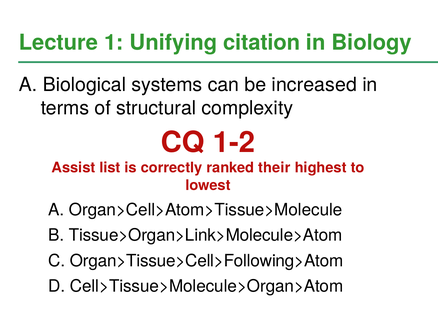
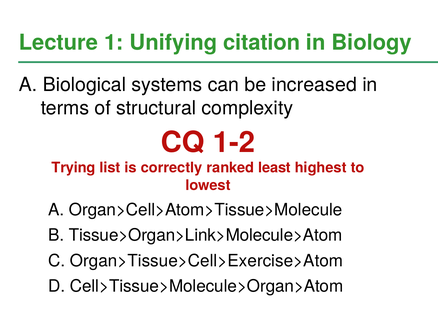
Assist: Assist -> Trying
their: their -> least
Organ>Tissue>Cell>Following>Atom: Organ>Tissue>Cell>Following>Atom -> Organ>Tissue>Cell>Exercise>Atom
